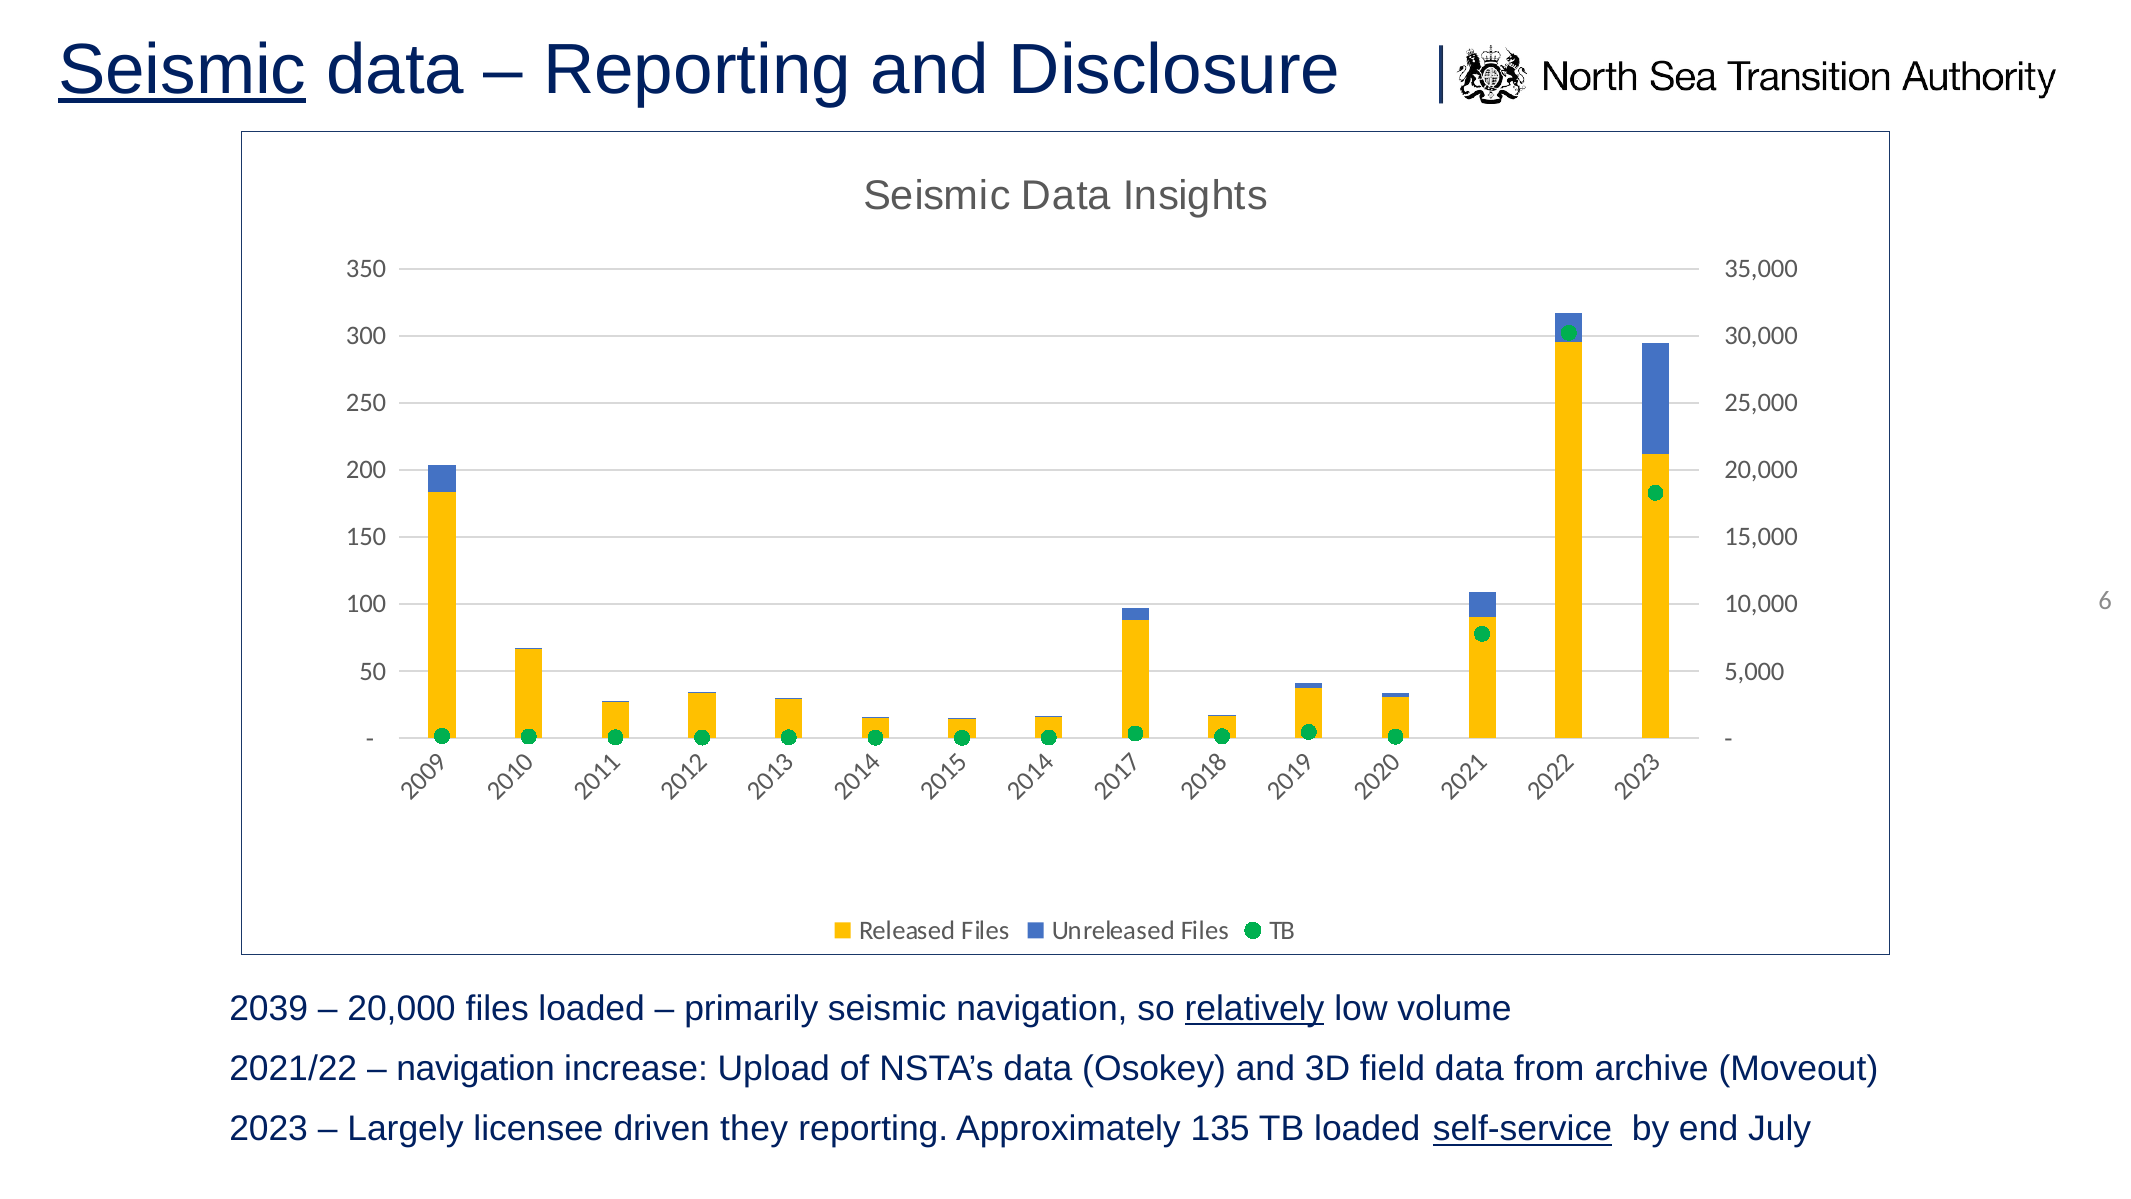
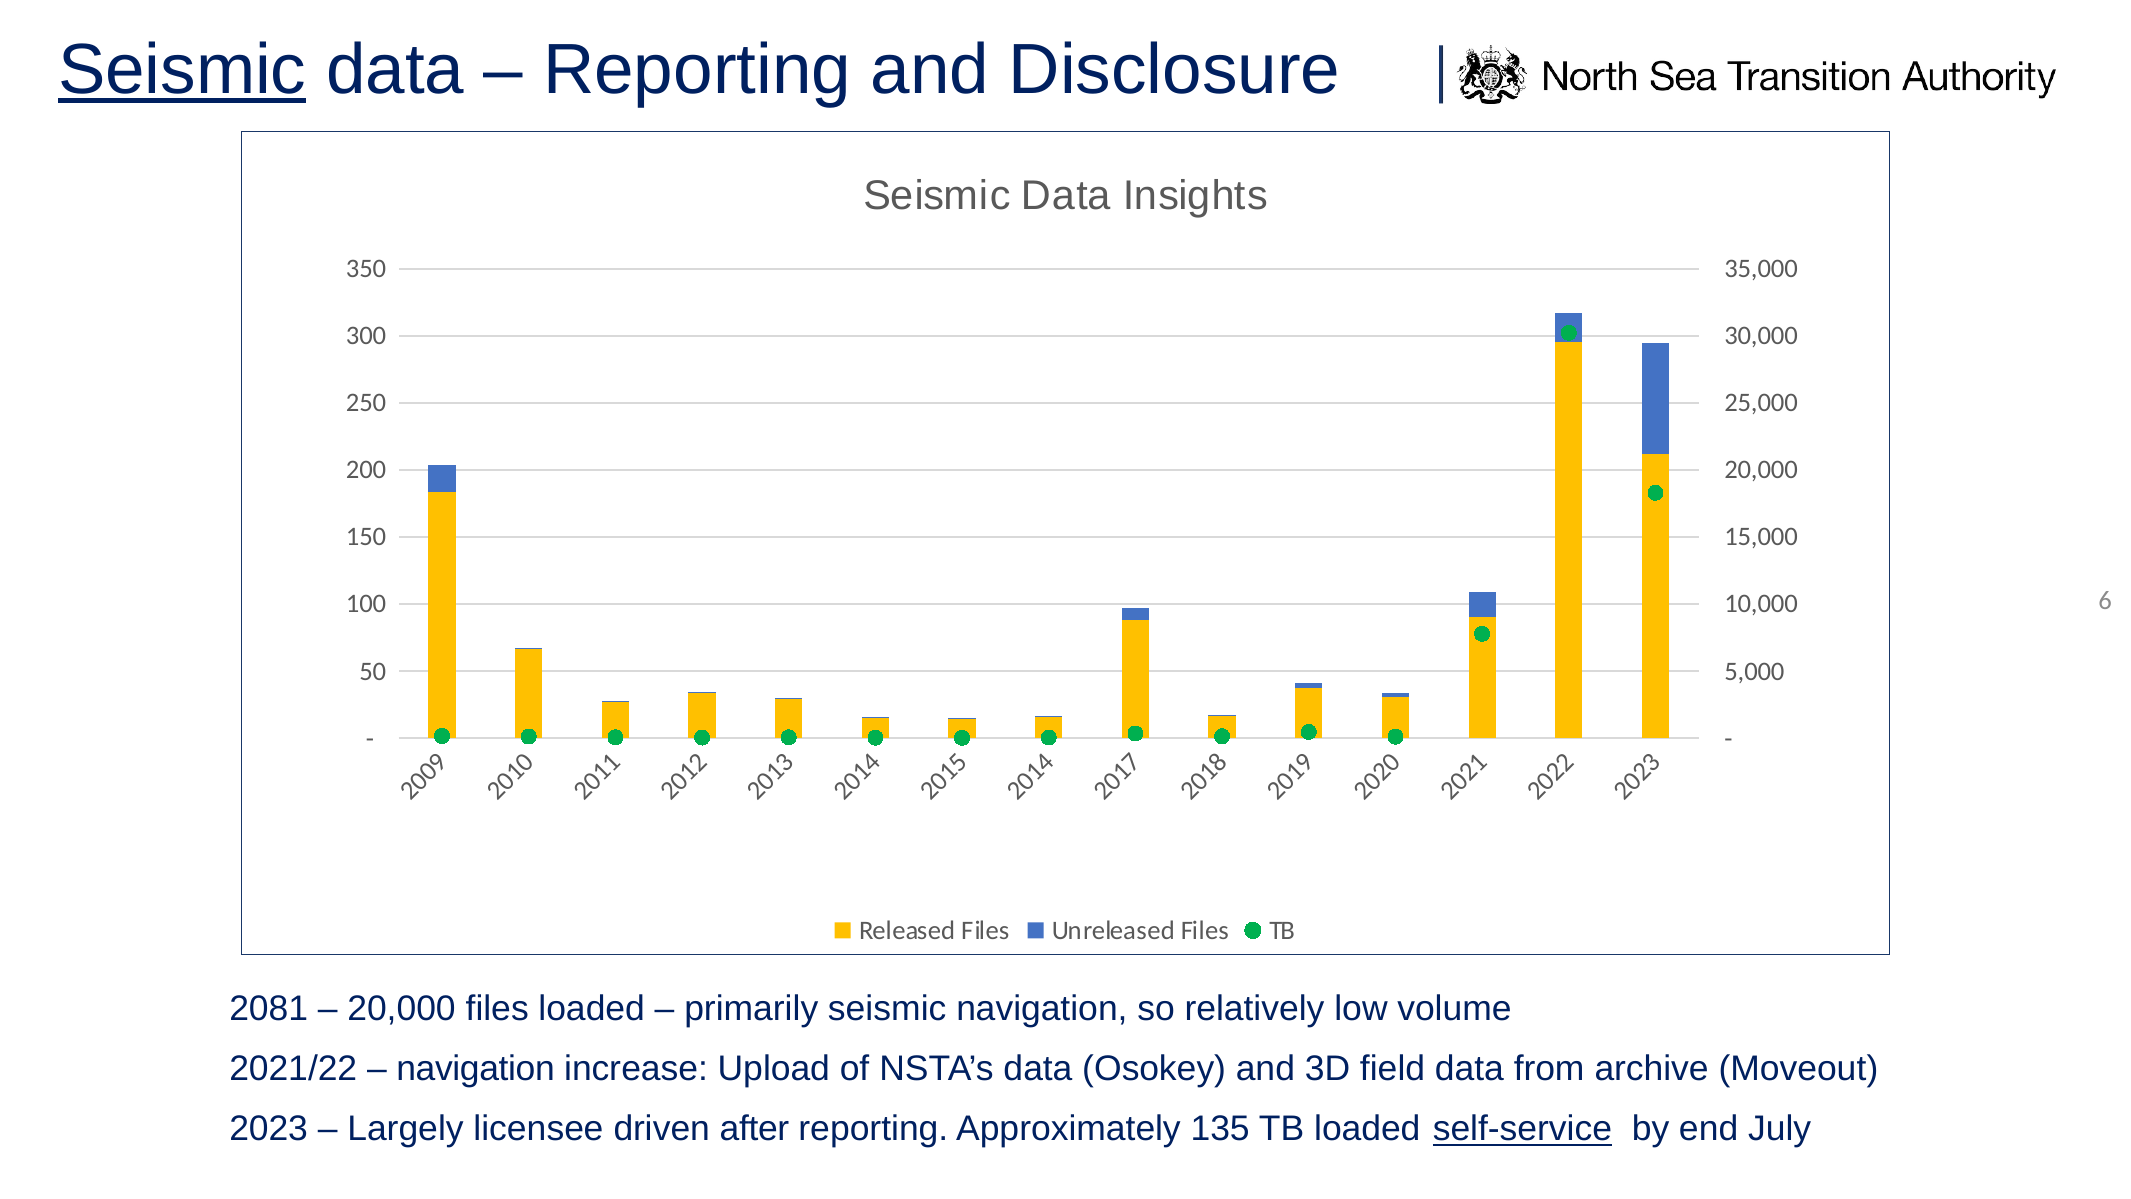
2039: 2039 -> 2081
relatively underline: present -> none
they: they -> after
